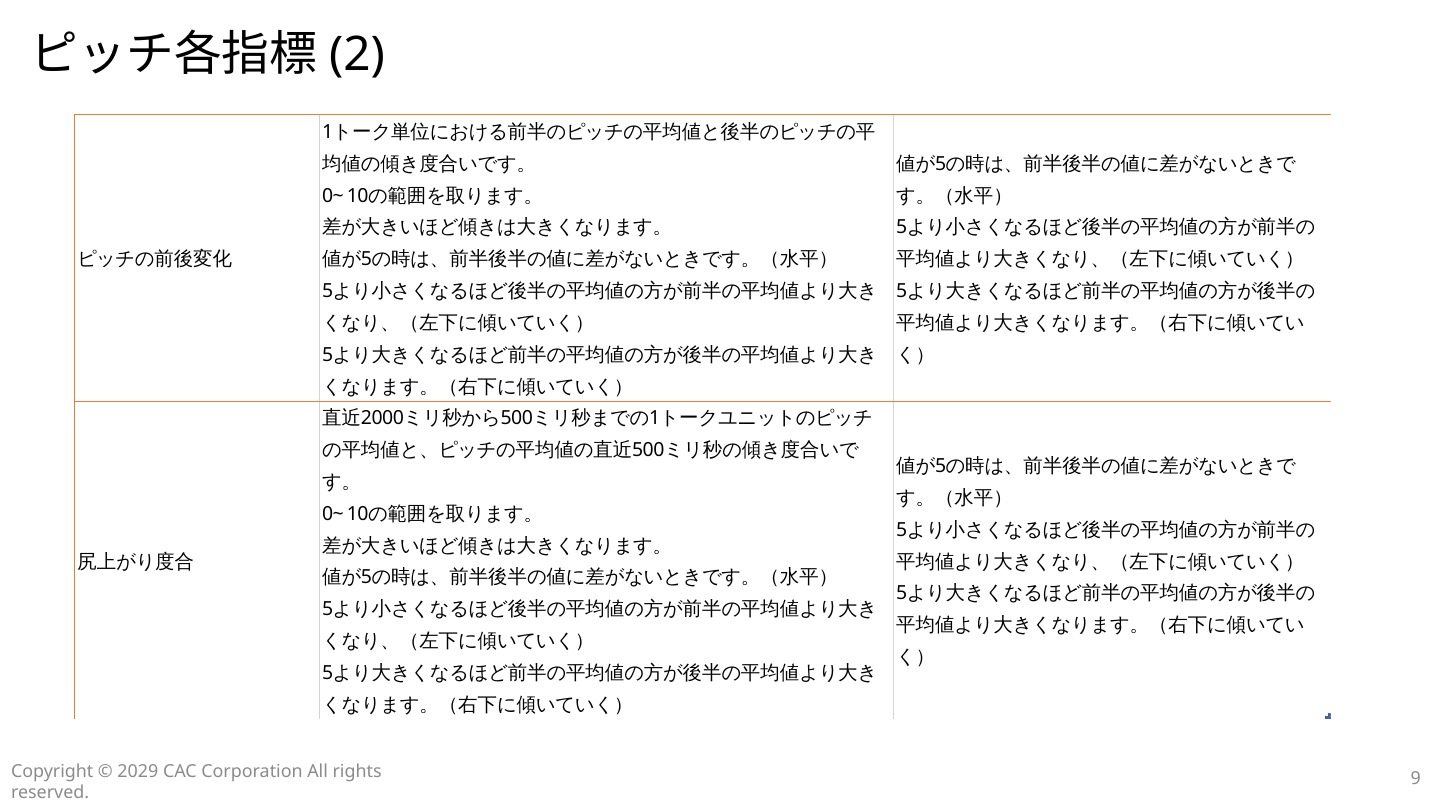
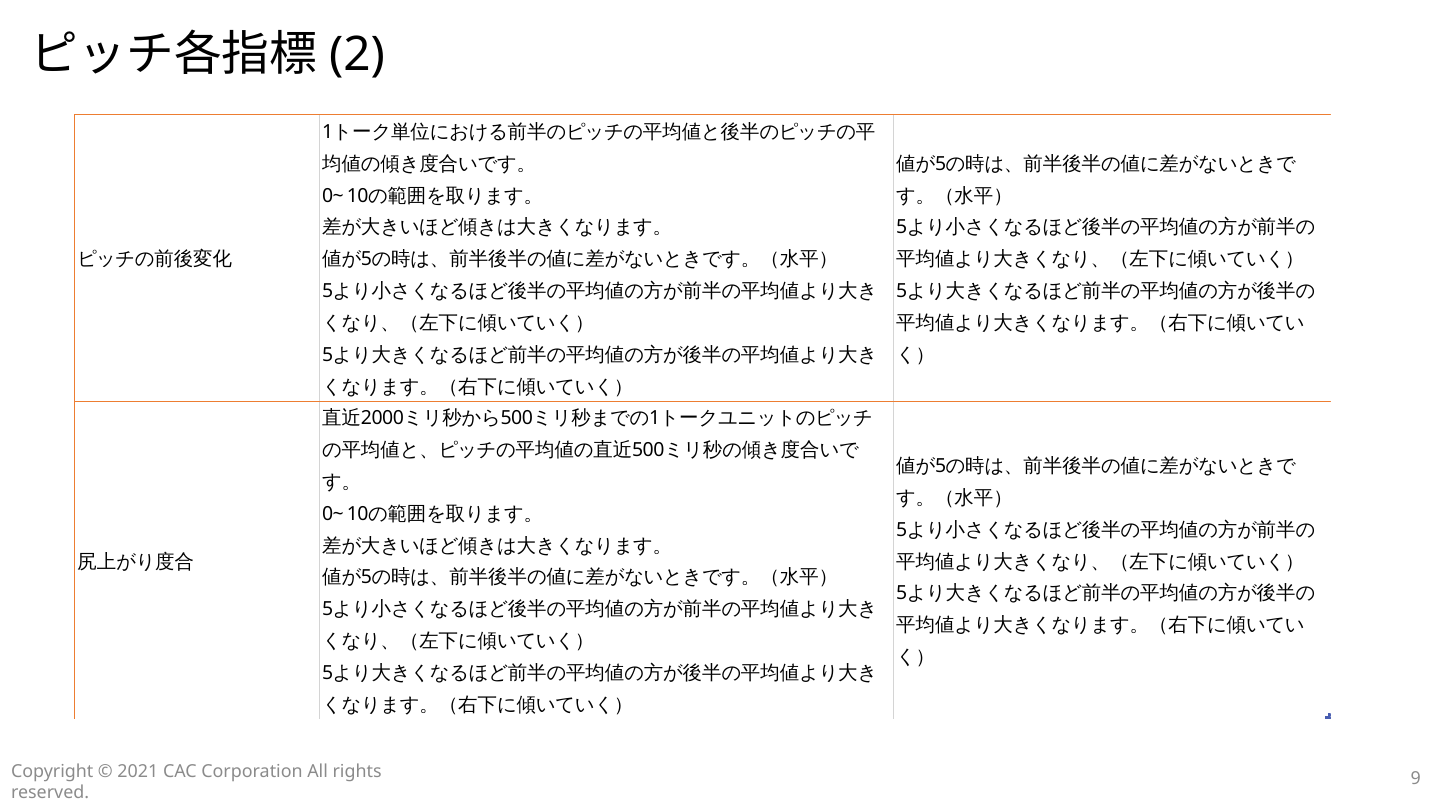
2029: 2029 -> 2021
